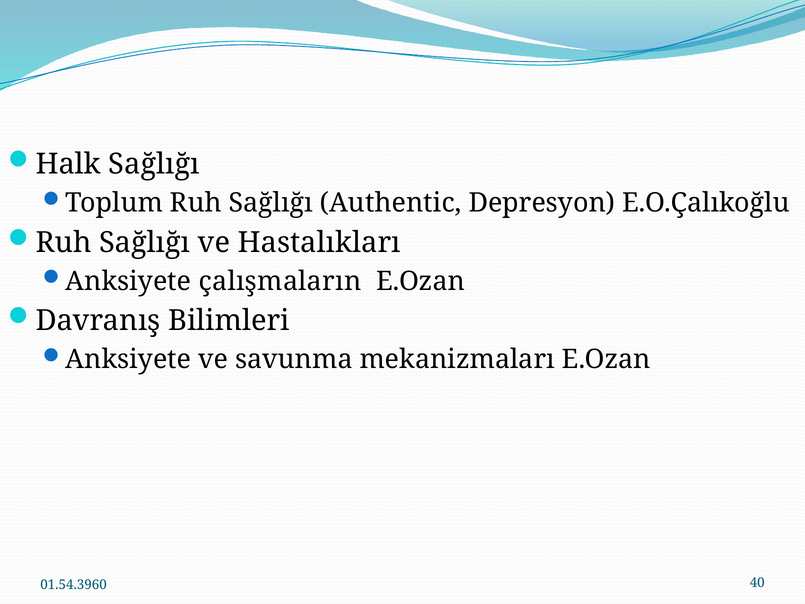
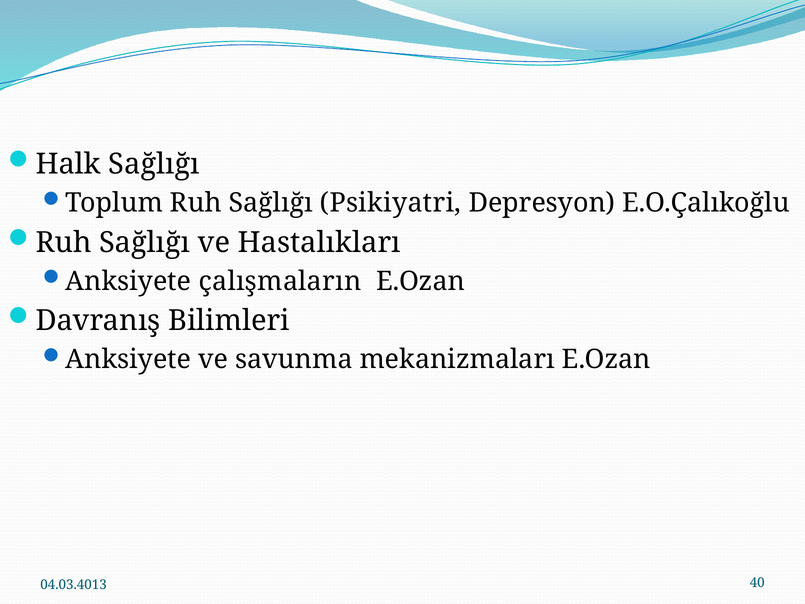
Authentic: Authentic -> Psikiyatri
01.54.3960: 01.54.3960 -> 04.03.4013
